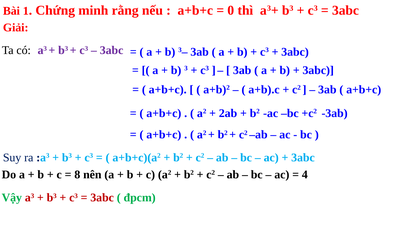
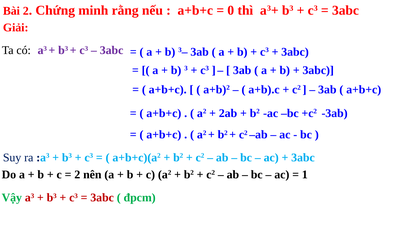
Bài 1: 1 -> 2
8 at (77, 175): 8 -> 2
4: 4 -> 1
